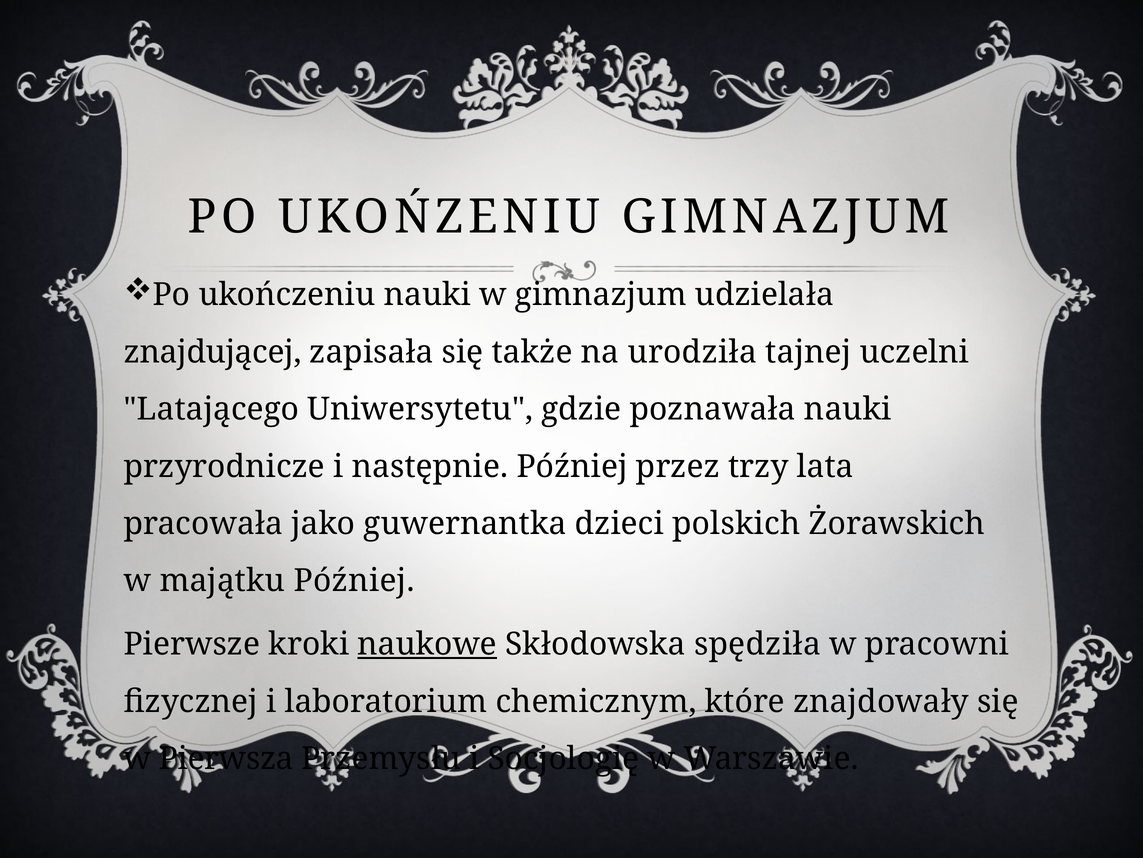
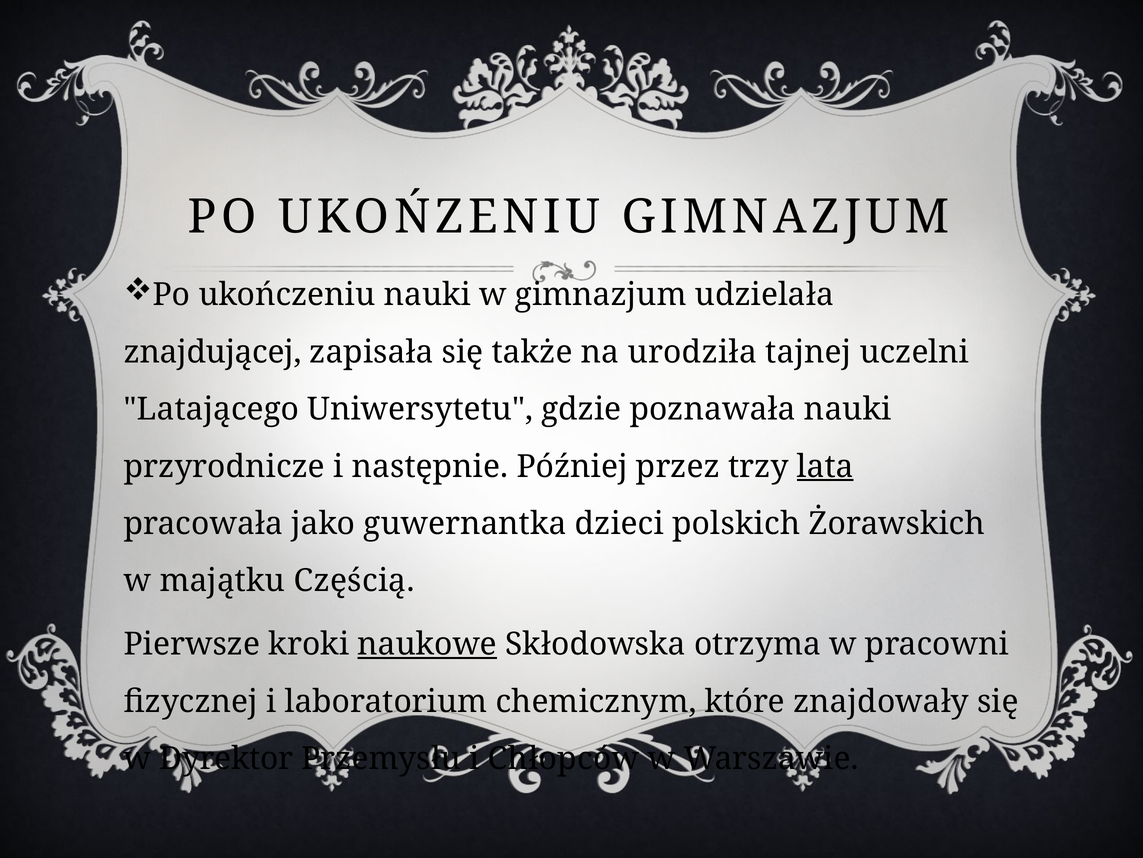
lata underline: none -> present
majątku Później: Później -> Częścią
spędziła: spędziła -> otrzyma
Pierwsza: Pierwsza -> Dyrektor
Socjologię: Socjologię -> Chłopców
